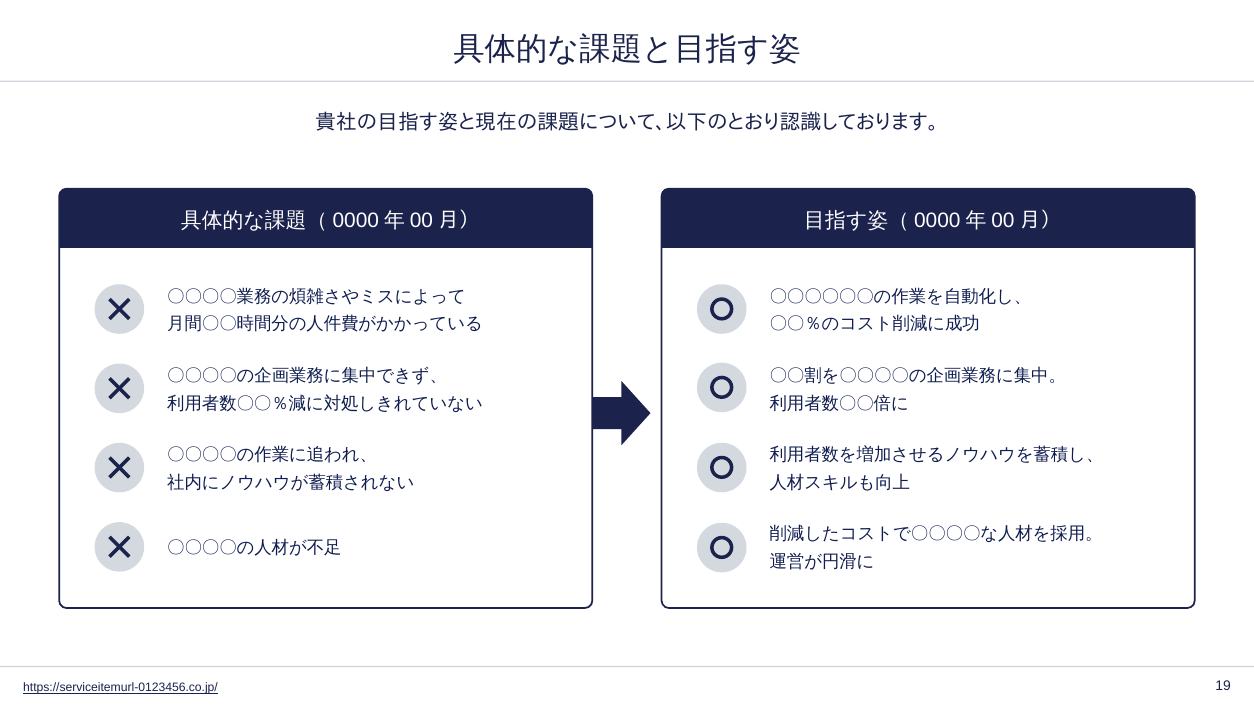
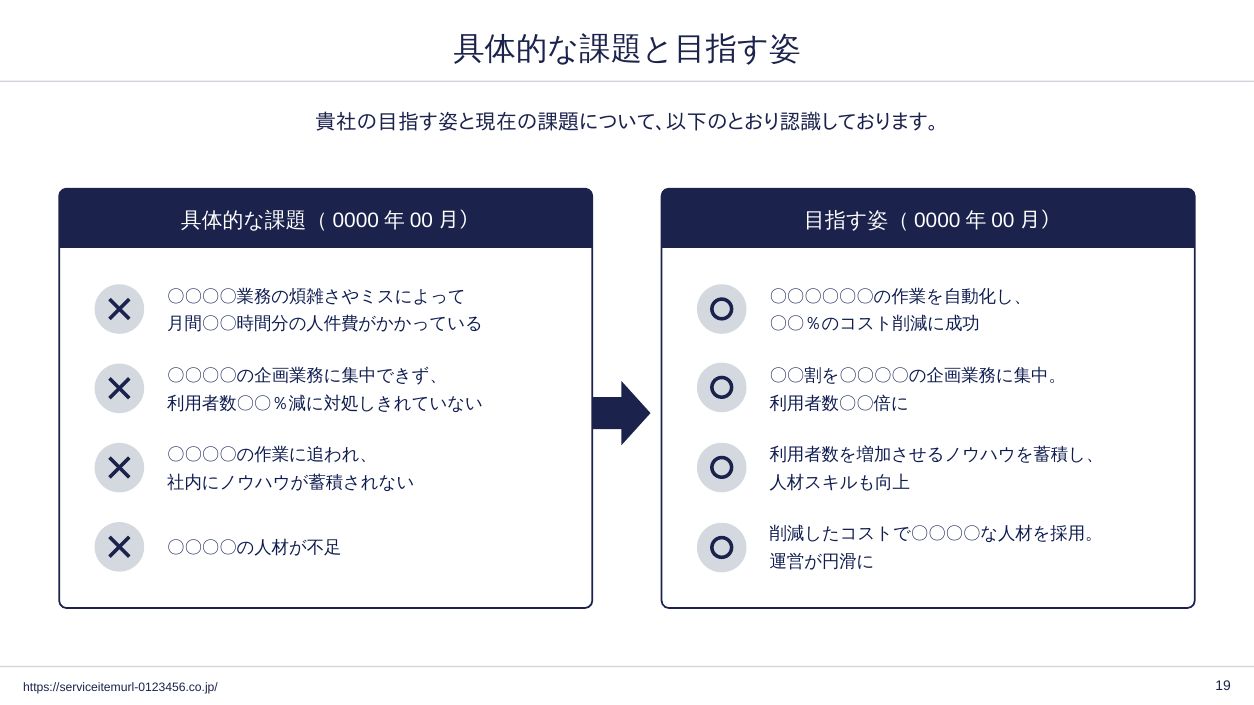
https://serviceitemurl-0123456.co.jp/ underline: present -> none
